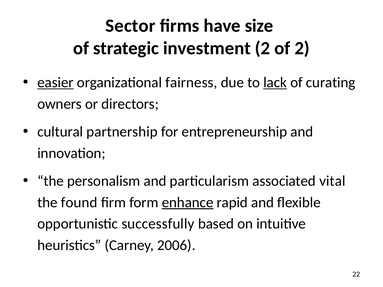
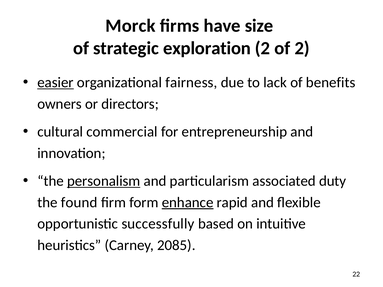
Sector: Sector -> Morck
investment: investment -> exploration
lack underline: present -> none
curating: curating -> benefits
partnership: partnership -> commercial
personalism underline: none -> present
vital: vital -> duty
2006: 2006 -> 2085
